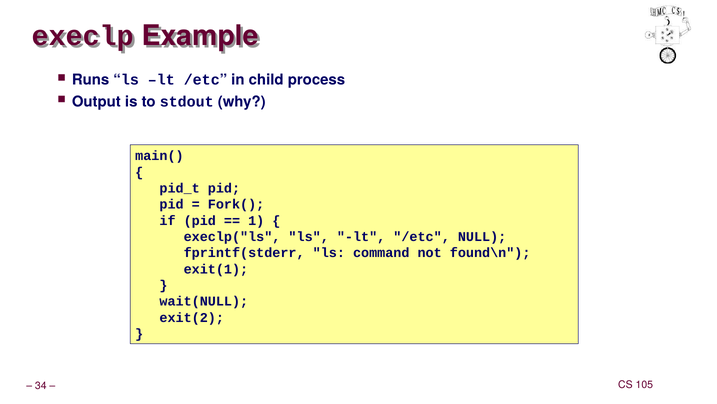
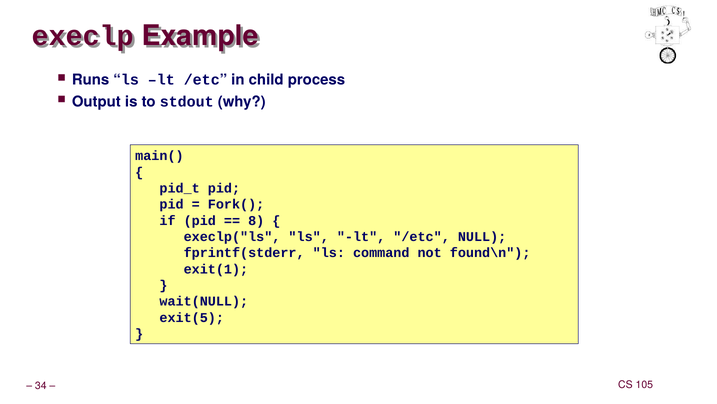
1: 1 -> 8
exit(2: exit(2 -> exit(5
